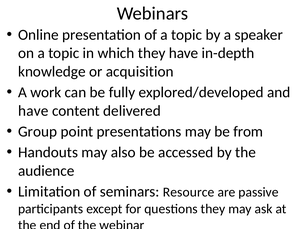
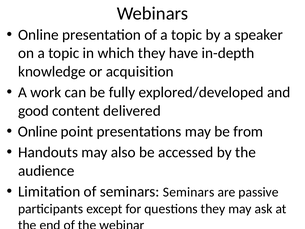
have at (33, 111): have -> good
Group at (38, 131): Group -> Online
seminars Resource: Resource -> Seminars
